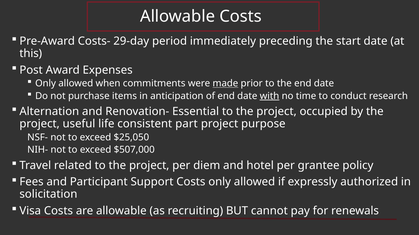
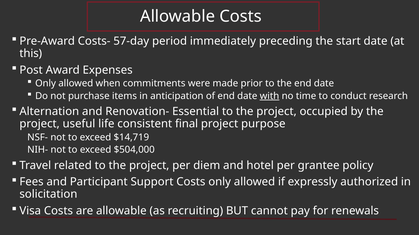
29-day: 29-day -> 57-day
made underline: present -> none
part: part -> final
$25,050: $25,050 -> $14,719
$507,000: $507,000 -> $504,000
